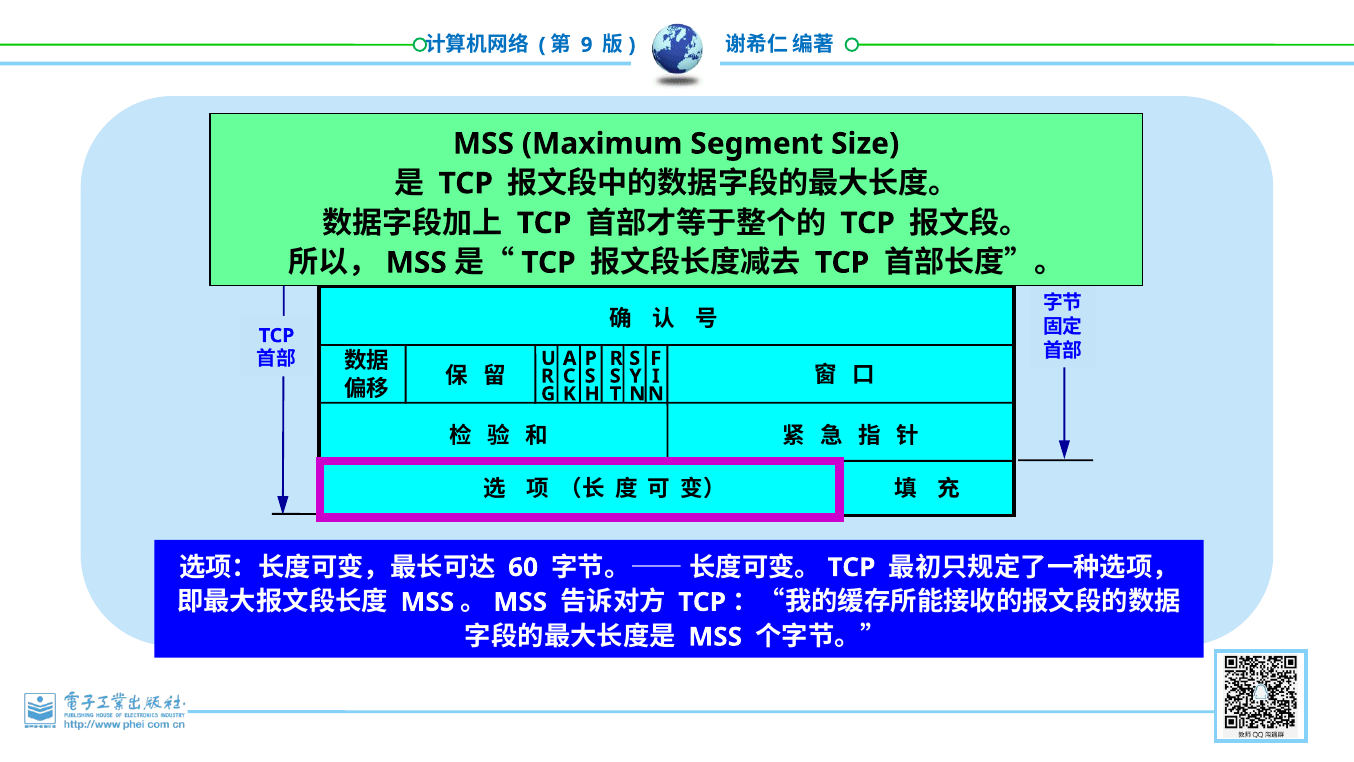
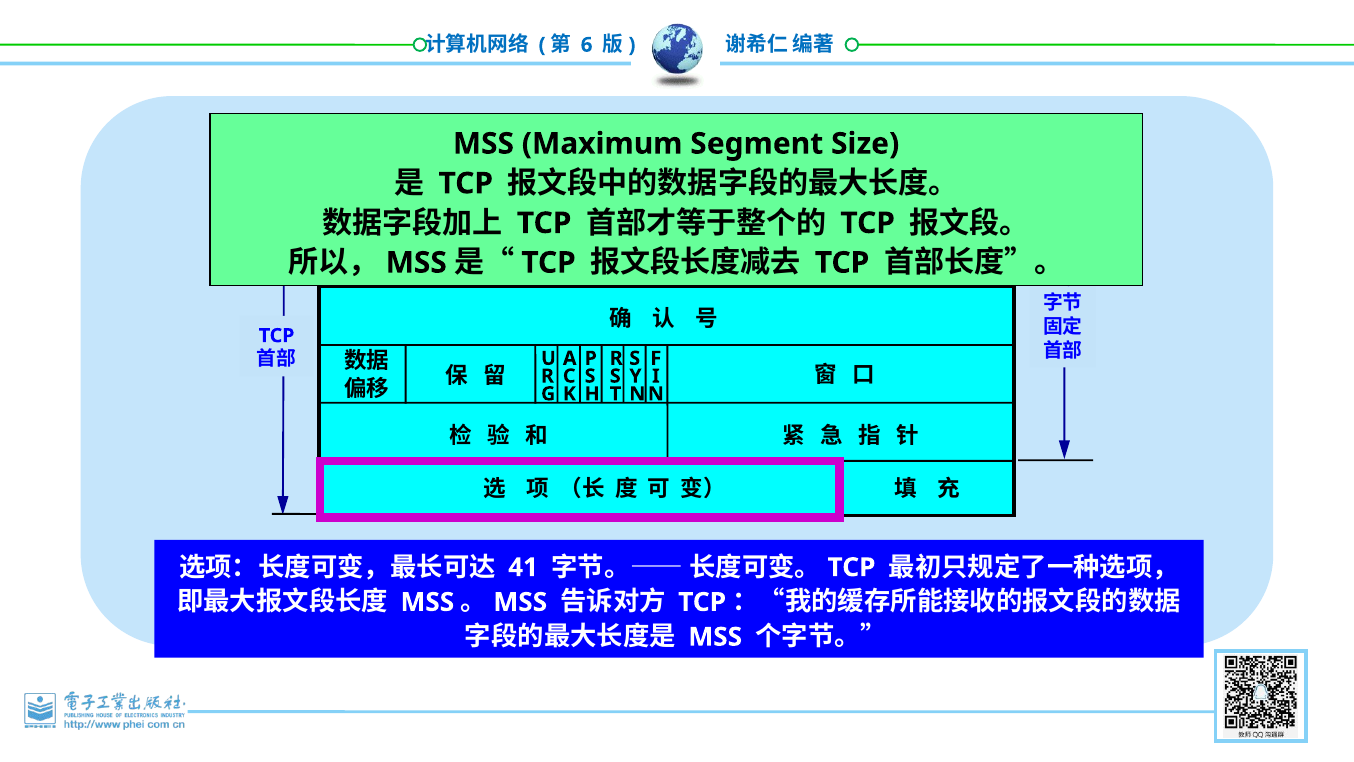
9: 9 -> 6
60: 60 -> 41
